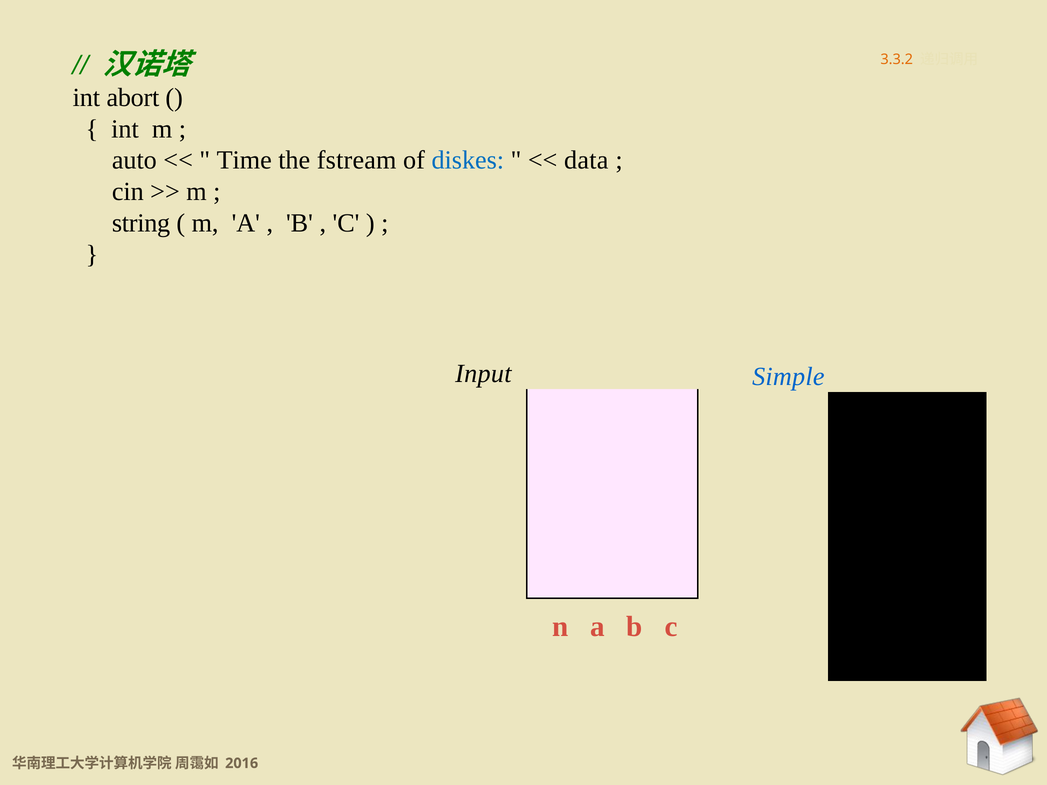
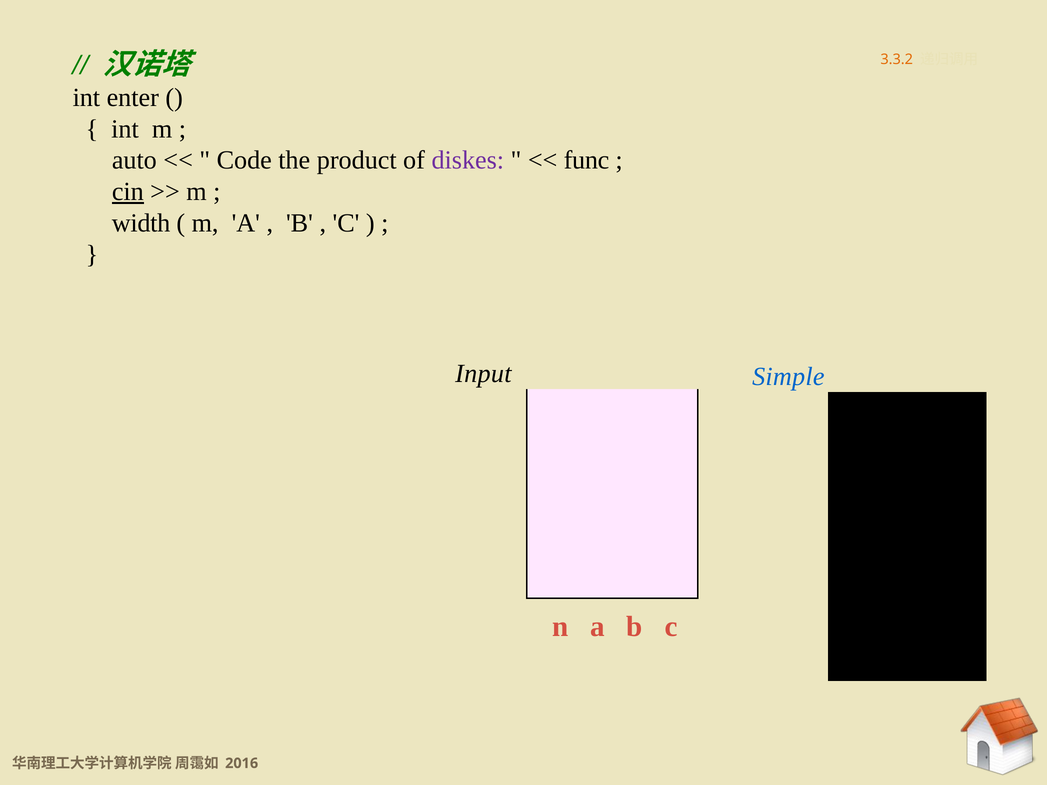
abort: abort -> enter
Time: Time -> Code
fstream: fstream -> product
diskes colour: blue -> purple
data: data -> func
cin underline: none -> present
string: string -> width
